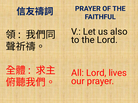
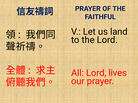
also: also -> land
